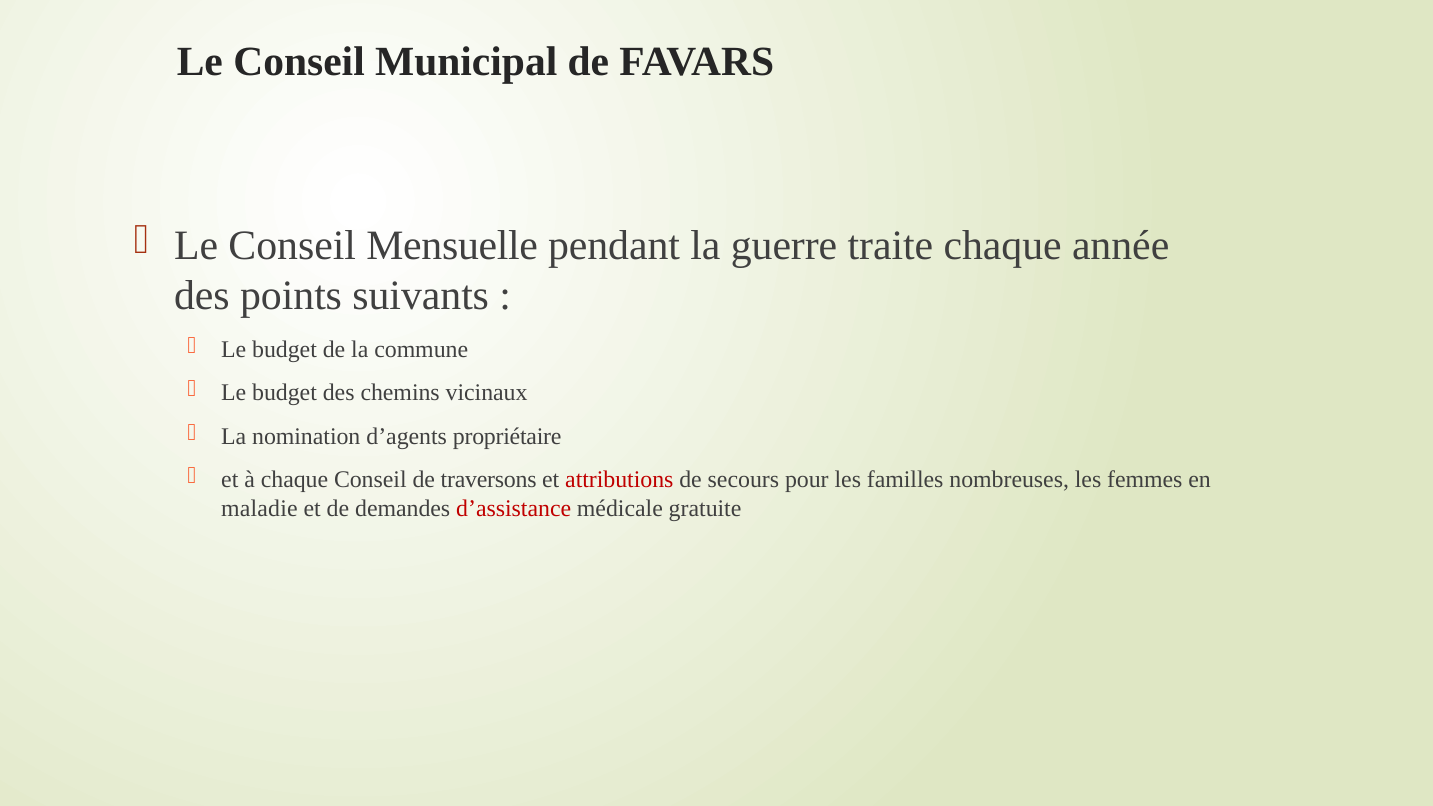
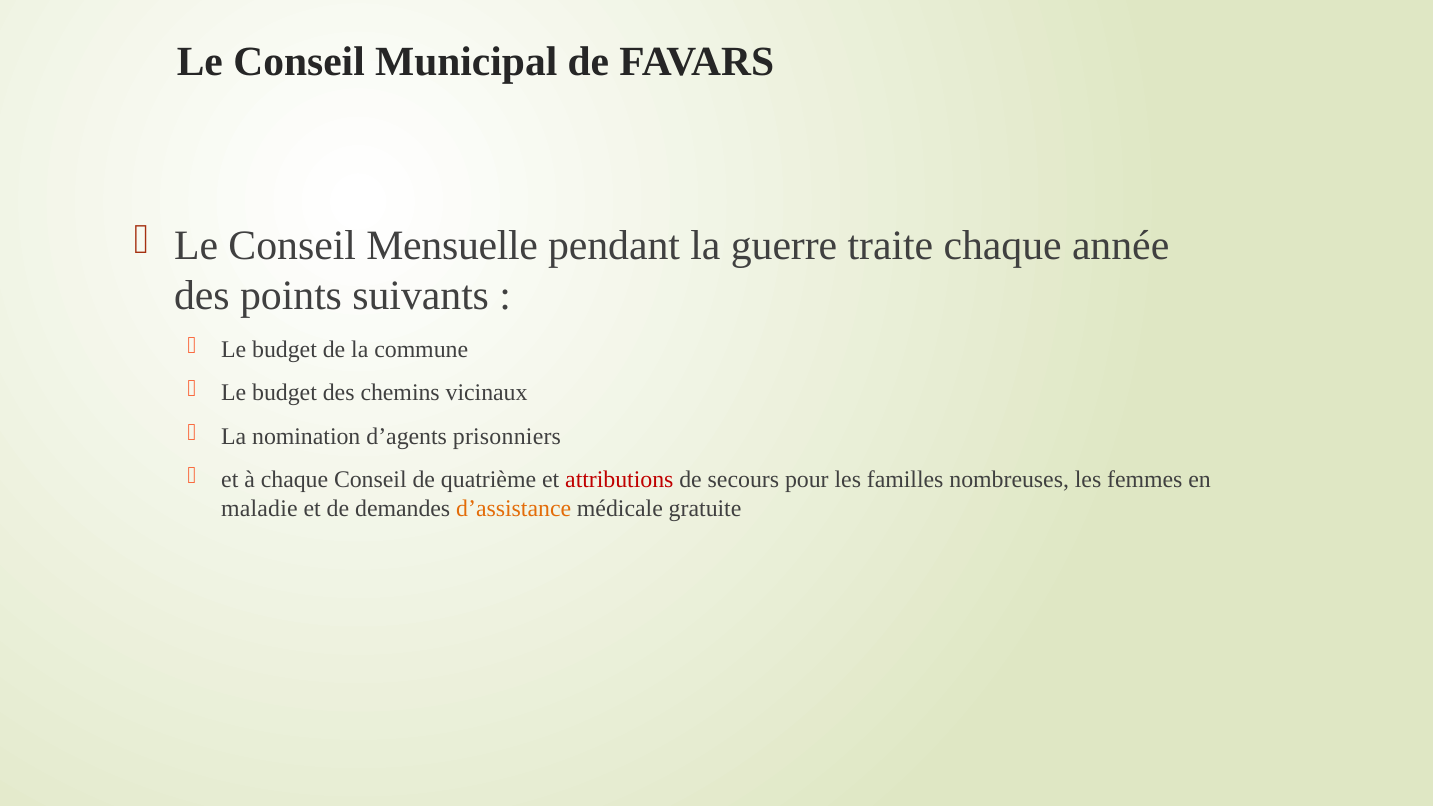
propriétaire: propriétaire -> prisonniers
traversons: traversons -> quatrième
d’assistance colour: red -> orange
